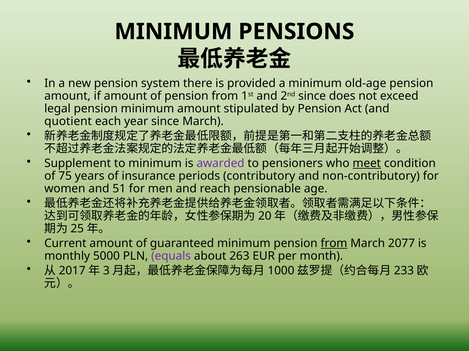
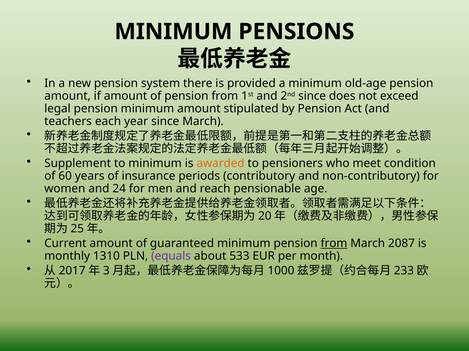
quotient: quotient -> teachers
awarded colour: purple -> orange
meet underline: present -> none
75: 75 -> 60
51: 51 -> 24
2077: 2077 -> 2087
5000: 5000 -> 1310
263: 263 -> 533
